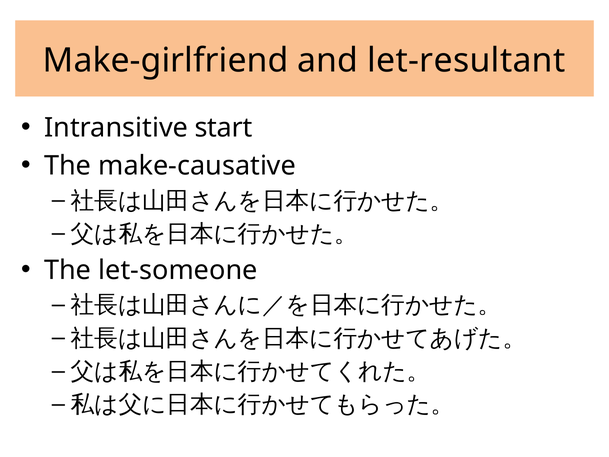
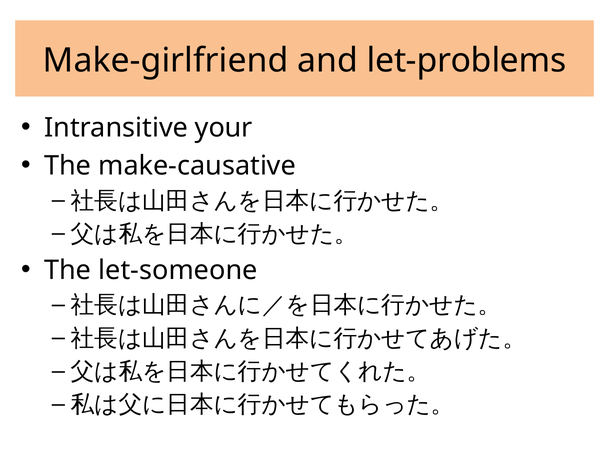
let-resultant: let-resultant -> let-problems
start: start -> your
